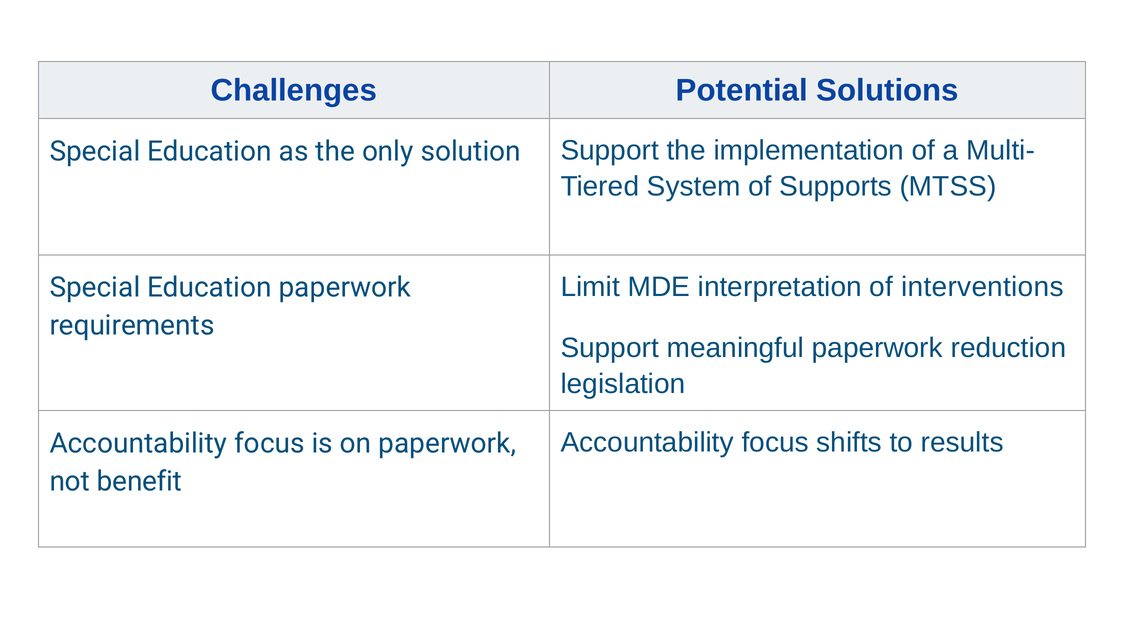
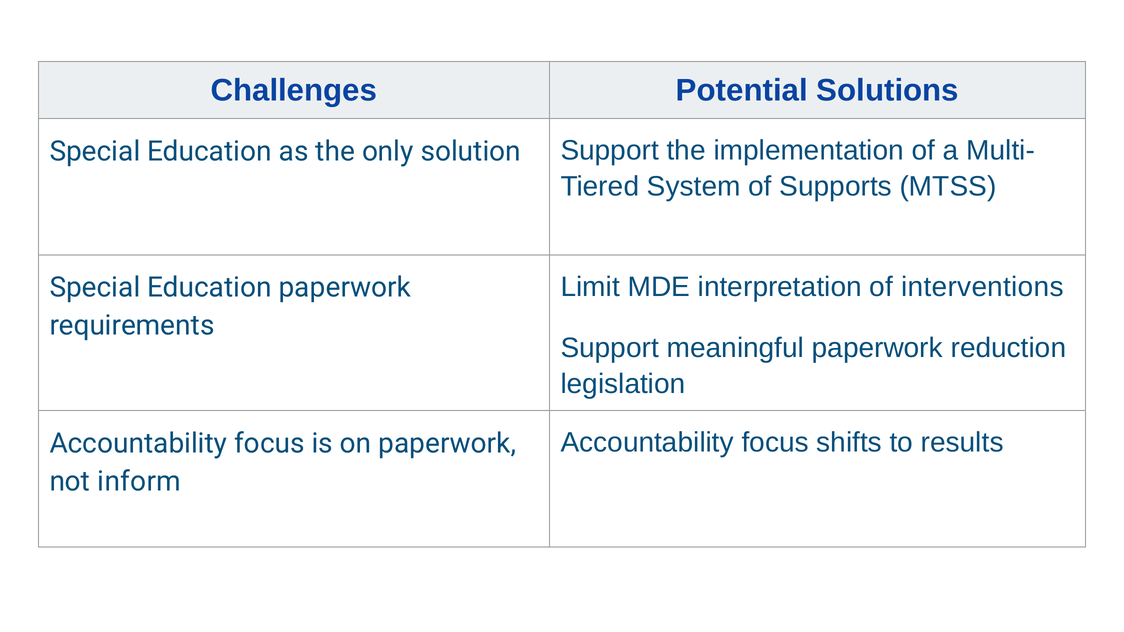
benefit: benefit -> inform
